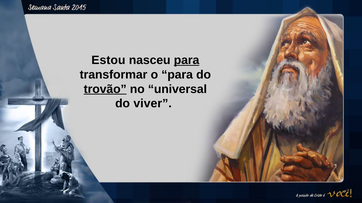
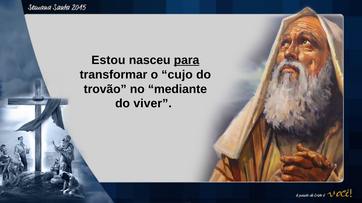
o para: para -> cujo
trovão underline: present -> none
universal: universal -> mediante
